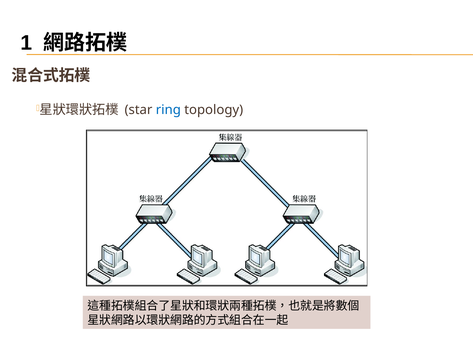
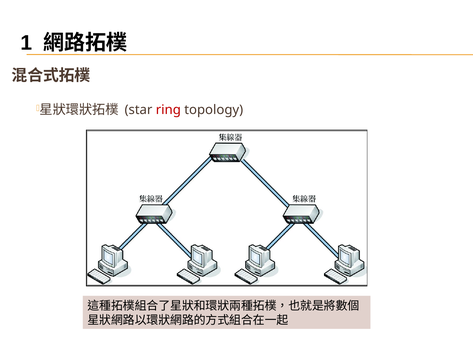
ring colour: blue -> red
